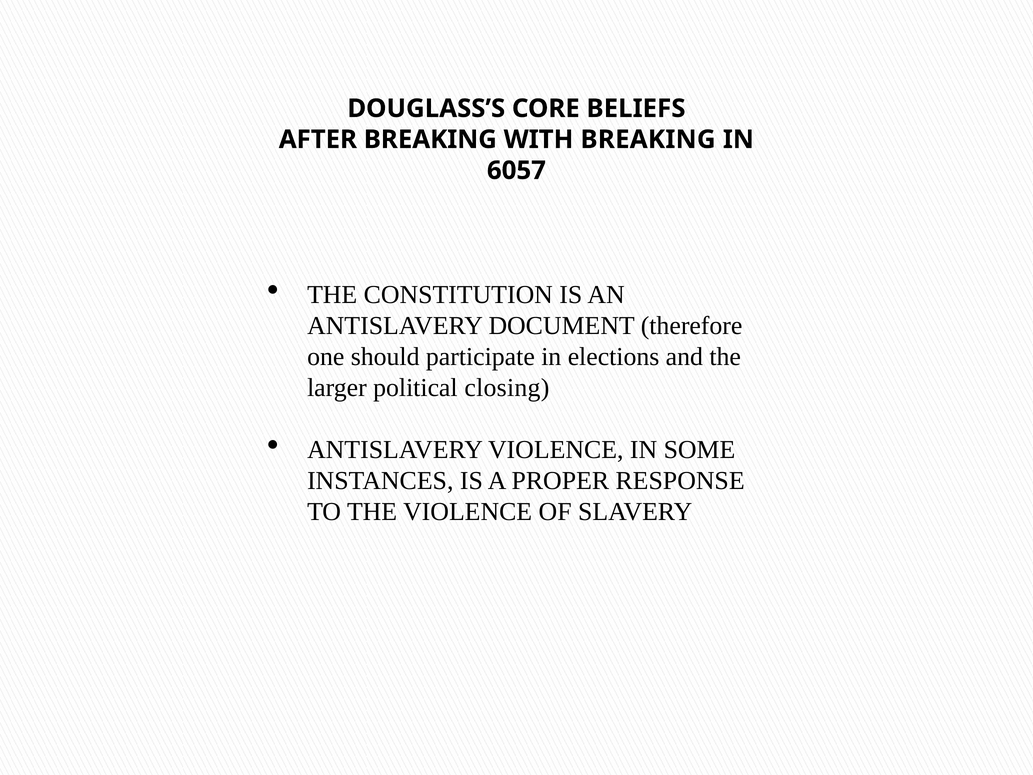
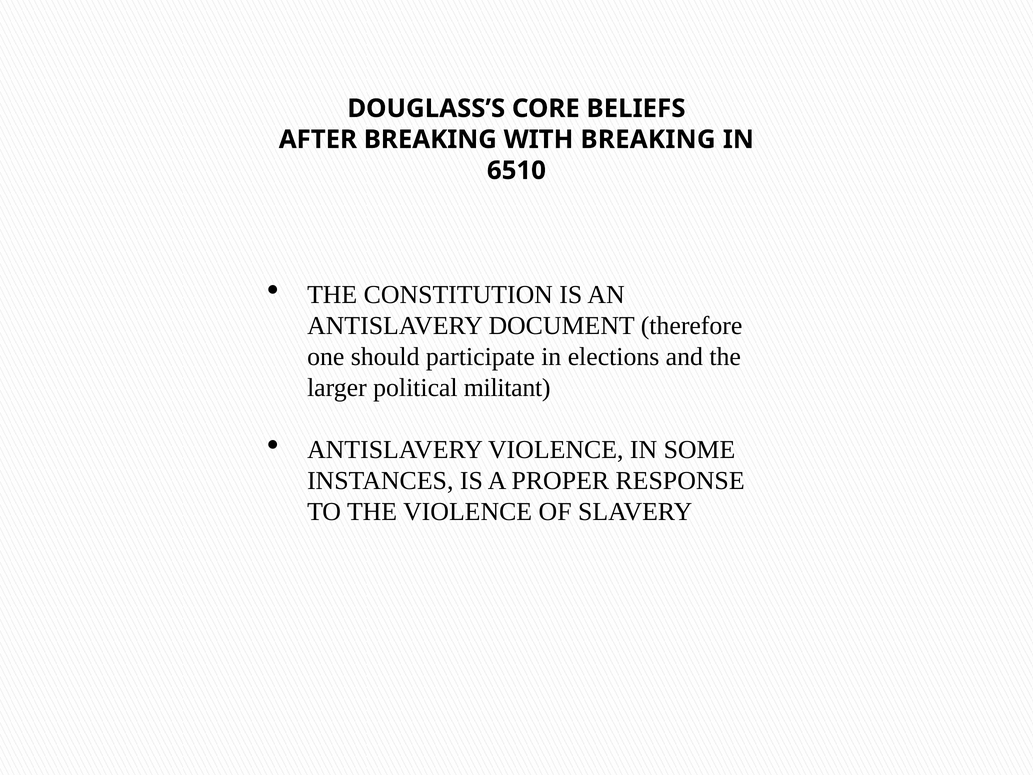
6057: 6057 -> 6510
closing: closing -> militant
